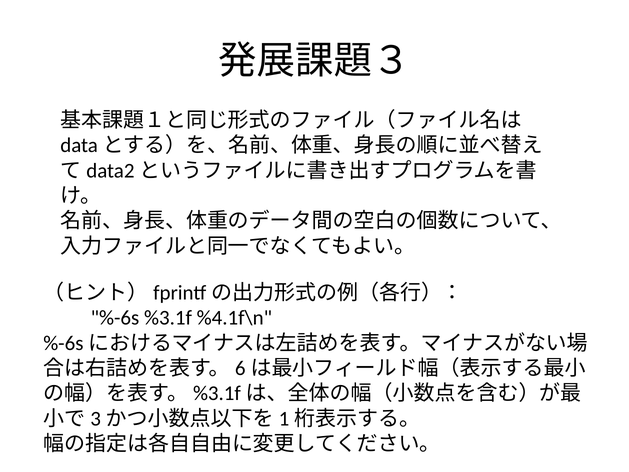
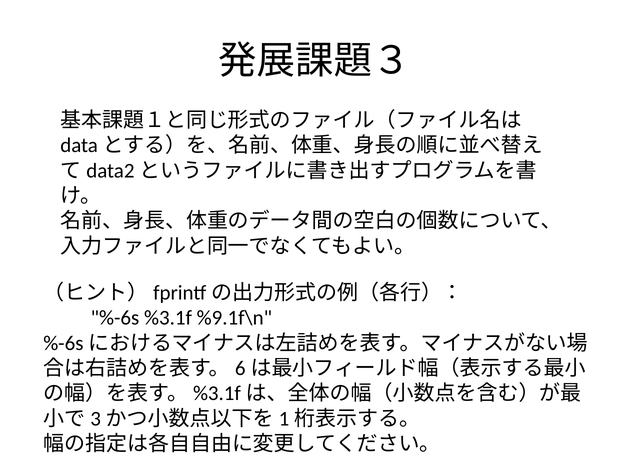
%4.1f\n: %4.1f\n -> %9.1f\n
